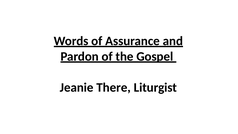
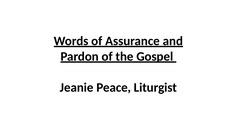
There: There -> Peace
